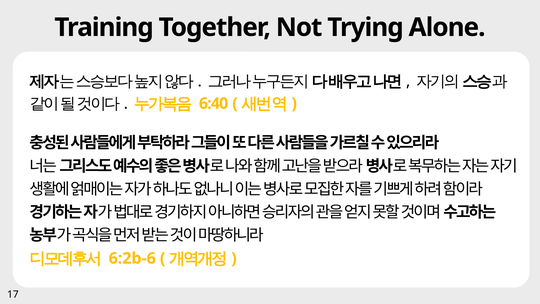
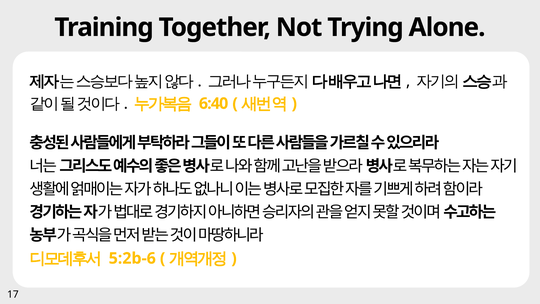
6:2b-6: 6:2b-6 -> 5:2b-6
